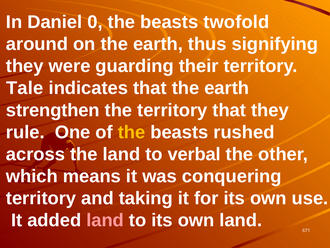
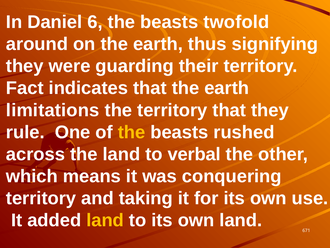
0: 0 -> 6
Tale: Tale -> Fact
strengthen: strengthen -> limitations
land at (105, 220) colour: pink -> yellow
